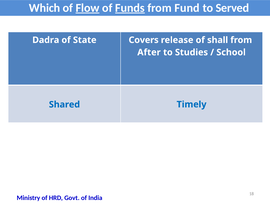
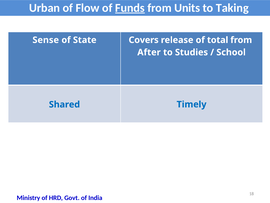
Which: Which -> Urban
Flow underline: present -> none
Fund: Fund -> Units
Served: Served -> Taking
Dadra: Dadra -> Sense
shall: shall -> total
